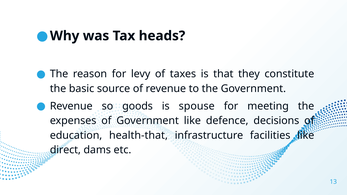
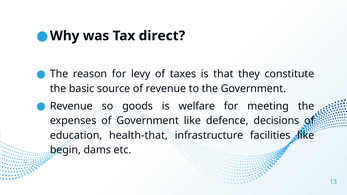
heads: heads -> direct
spouse: spouse -> welfare
direct: direct -> begin
